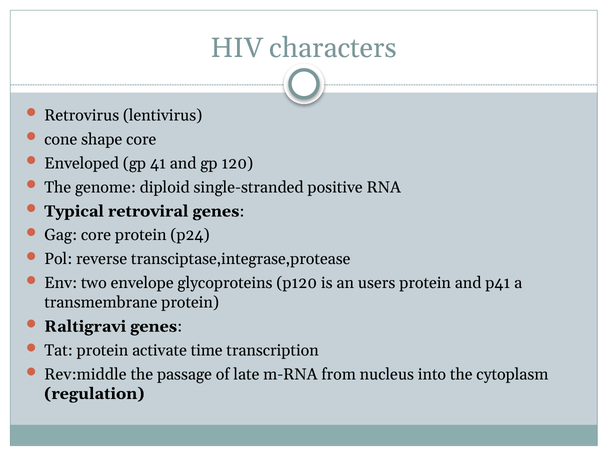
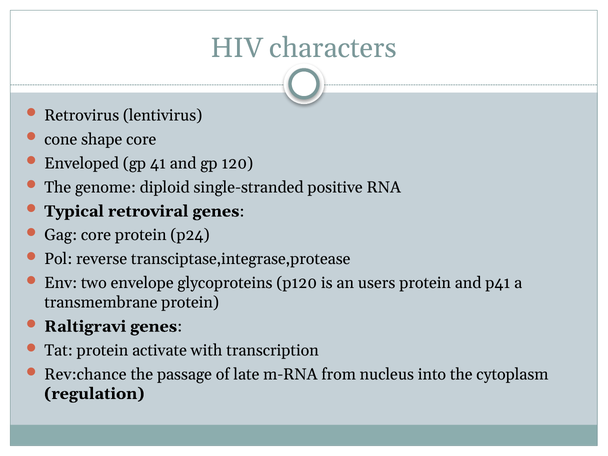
time: time -> with
Rev:middle: Rev:middle -> Rev:chance
